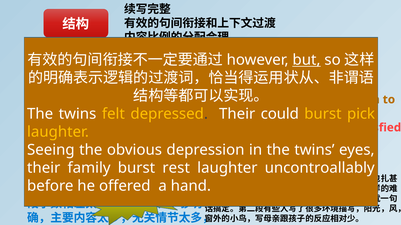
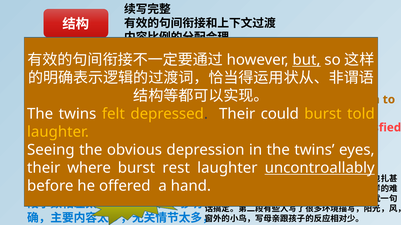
pick: pick -> told
family: family -> where
uncontroallably underline: none -> present
